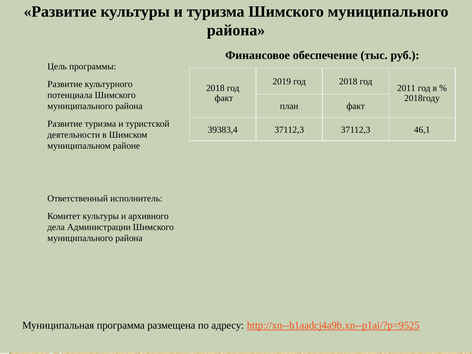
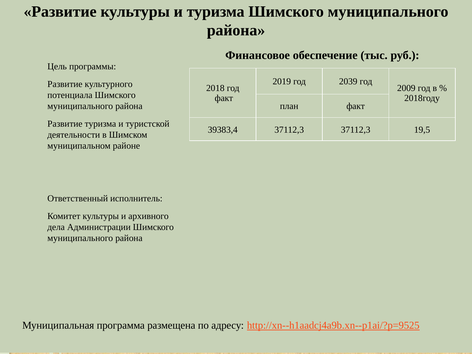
год 2018: 2018 -> 2039
2011: 2011 -> 2009
46,1: 46,1 -> 19,5
